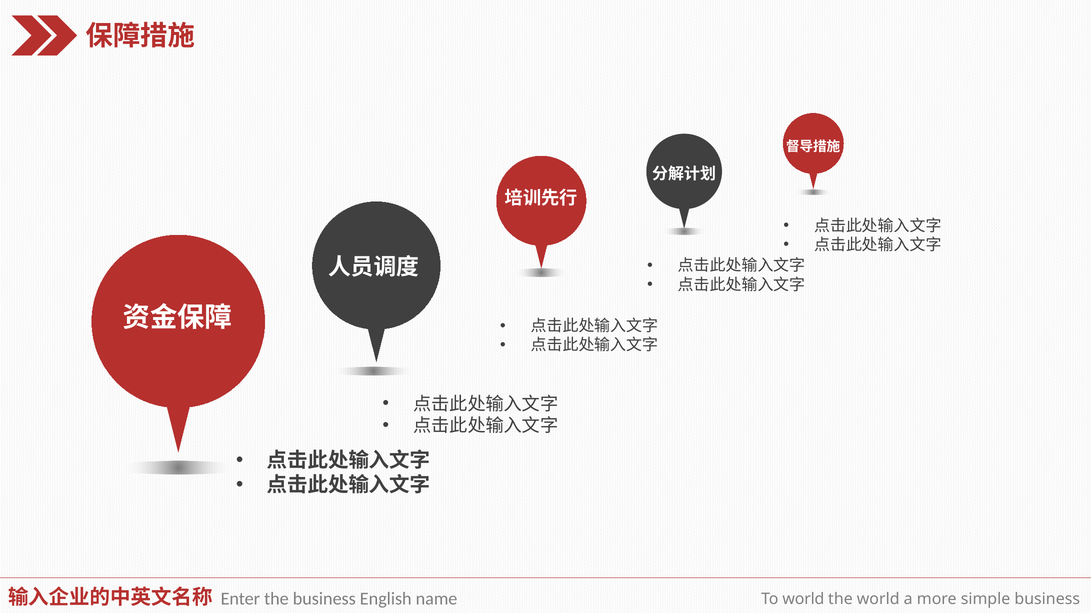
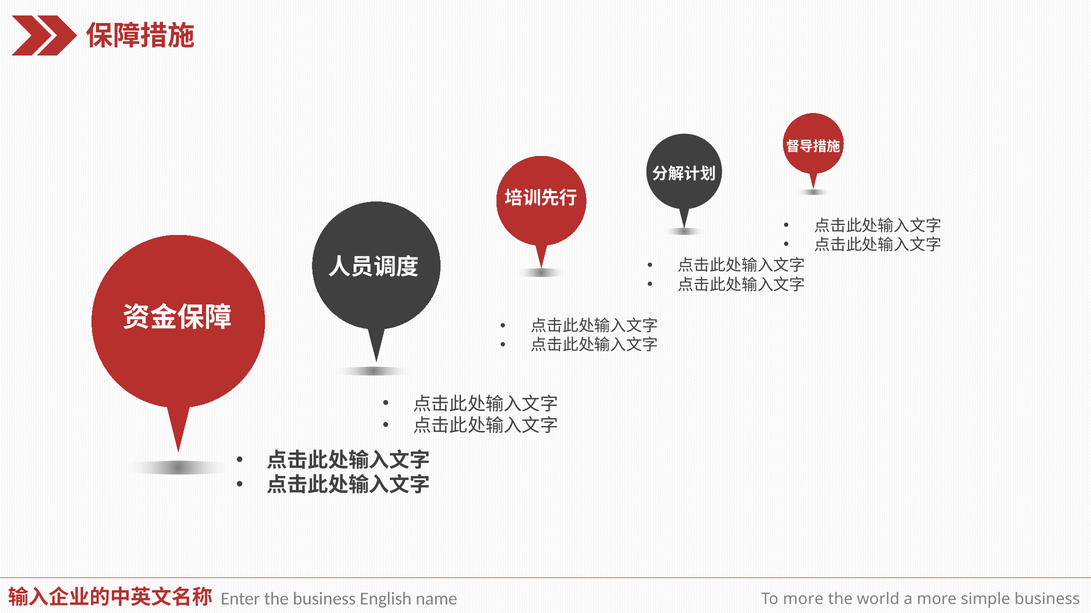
To world: world -> more
